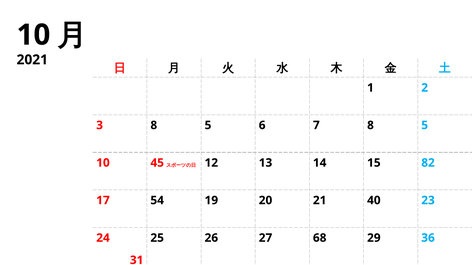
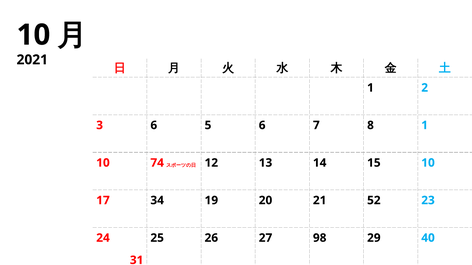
3 8: 8 -> 6
7 8 5: 5 -> 1
45: 45 -> 74
15 82: 82 -> 10
54: 54 -> 34
40: 40 -> 52
68: 68 -> 98
36: 36 -> 40
